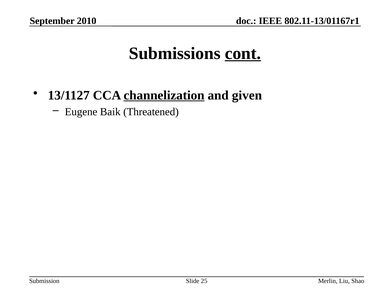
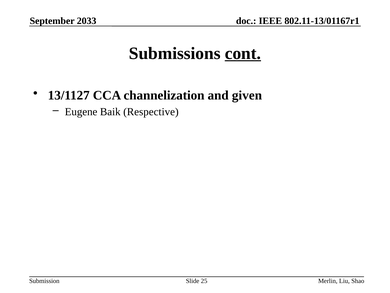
2010: 2010 -> 2033
channelization underline: present -> none
Threatened: Threatened -> Respective
